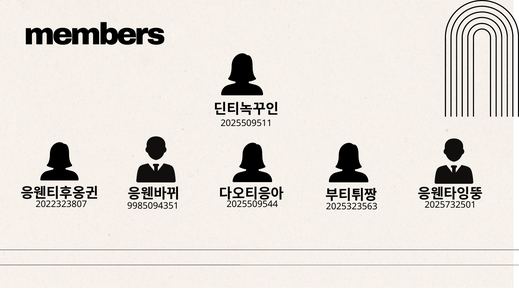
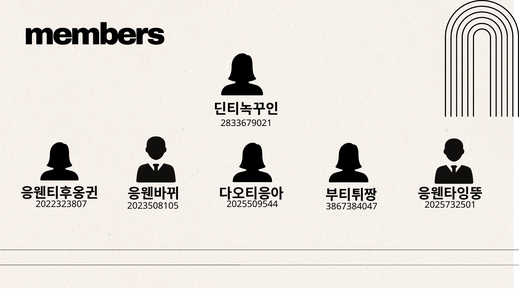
2025509511: 2025509511 -> 2833679021
9985094351: 9985094351 -> 2023508105
2025323563: 2025323563 -> 3867384047
